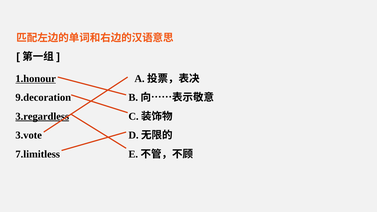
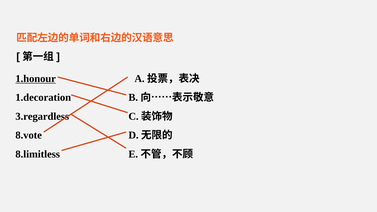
9.decoration: 9.decoration -> 1.decoration
3.regardless underline: present -> none
3.vote: 3.vote -> 8.vote
7.limitless: 7.limitless -> 8.limitless
